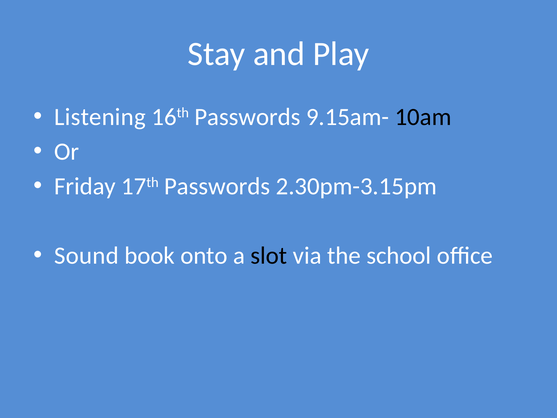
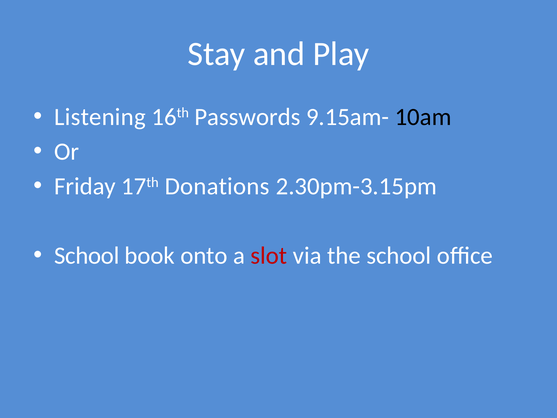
17th Passwords: Passwords -> Donations
Sound at (87, 256): Sound -> School
slot colour: black -> red
